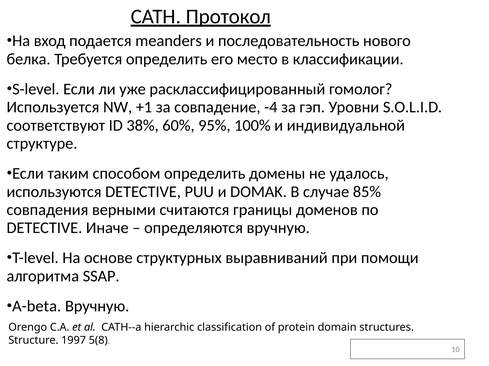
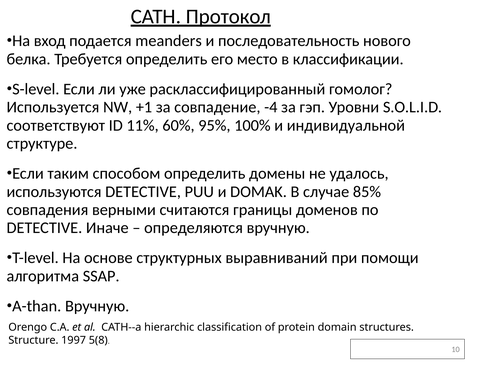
38%: 38% -> 11%
A-beta: A-beta -> A-than
